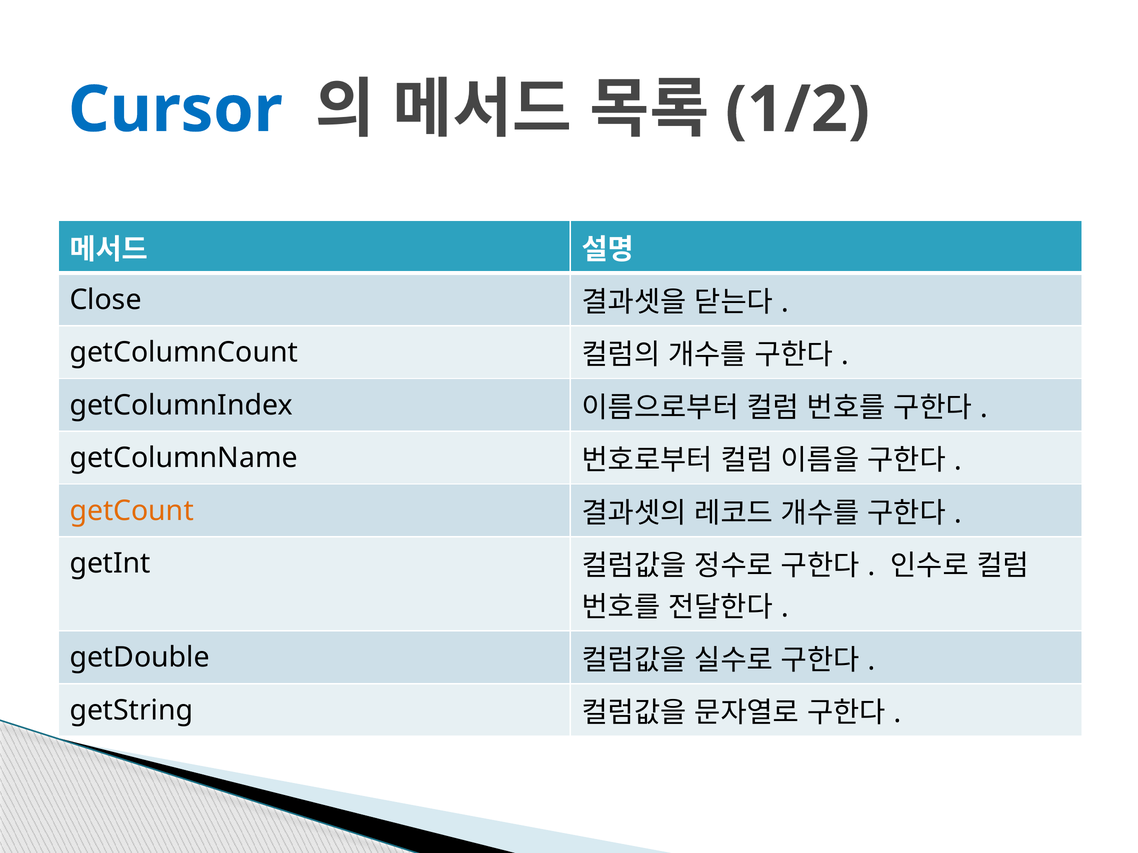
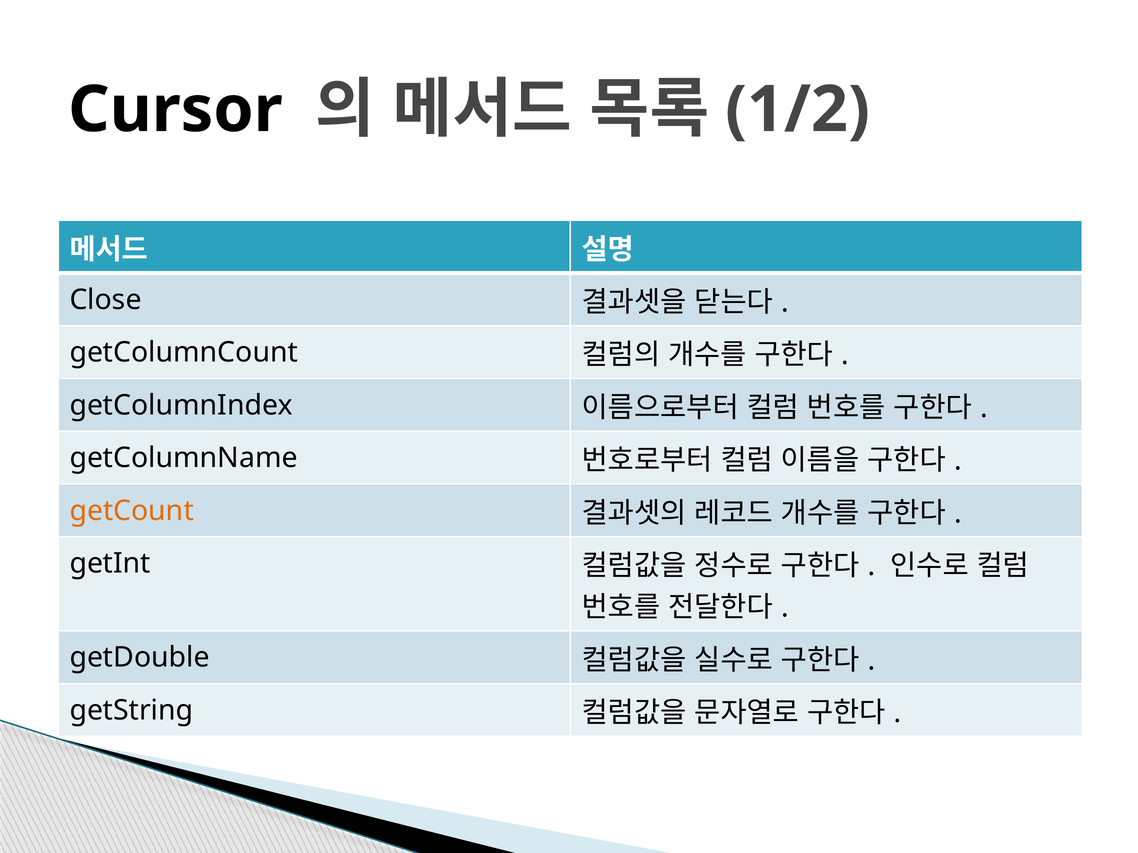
Cursor colour: blue -> black
